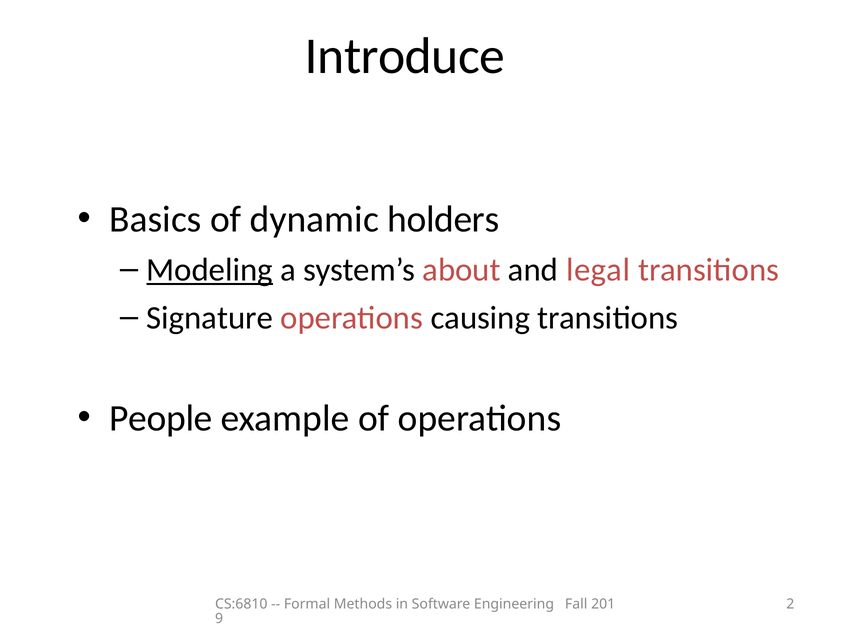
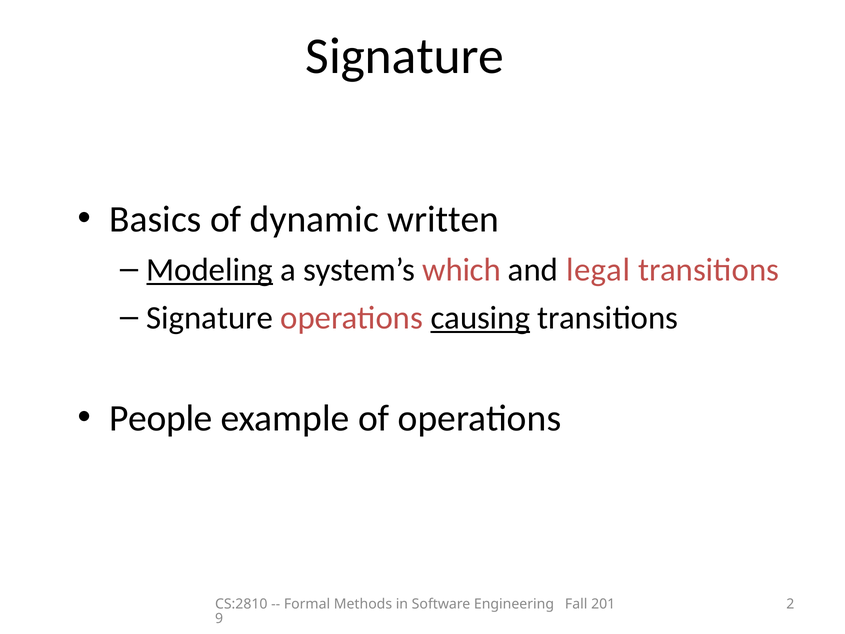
Introduce at (405, 56): Introduce -> Signature
holders: holders -> written
about: about -> which
causing underline: none -> present
CS:6810: CS:6810 -> CS:2810
